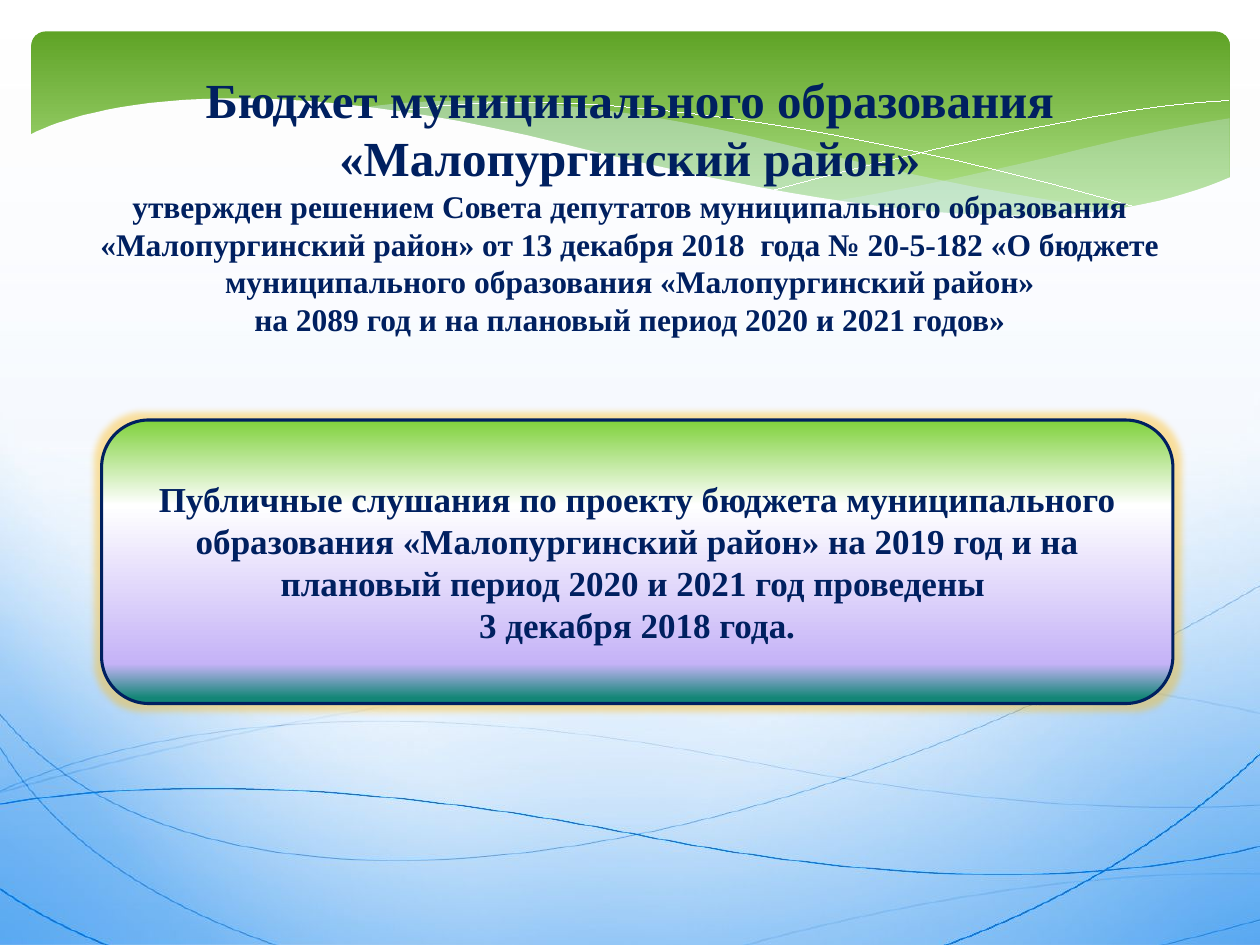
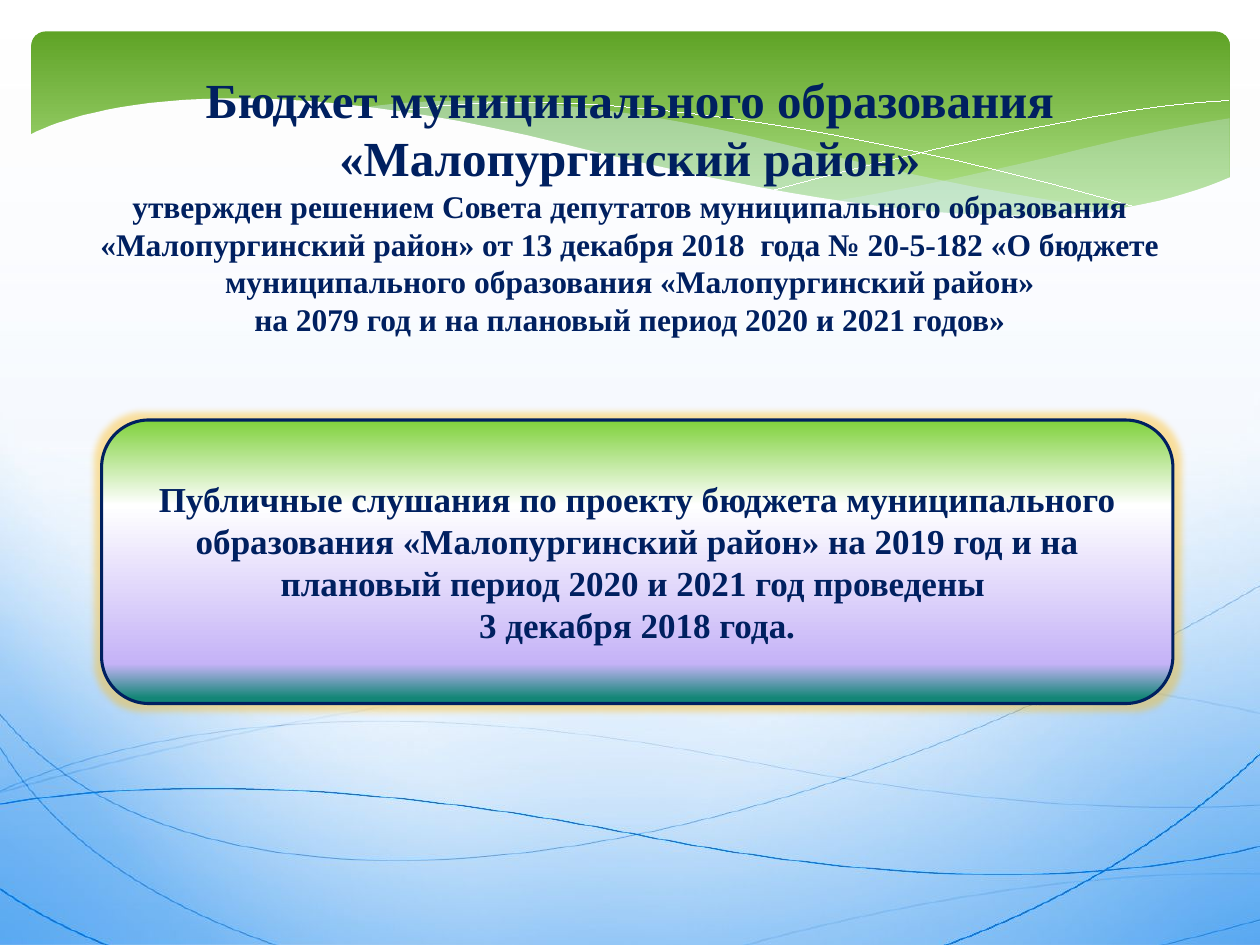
2089: 2089 -> 2079
